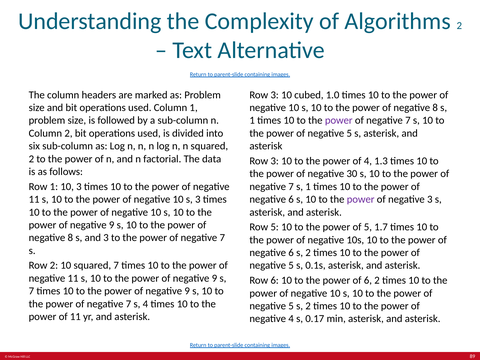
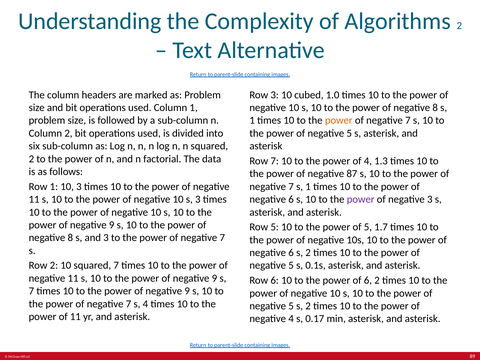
power at (339, 120) colour: purple -> orange
3 at (275, 161): 3 -> 7
30: 30 -> 87
